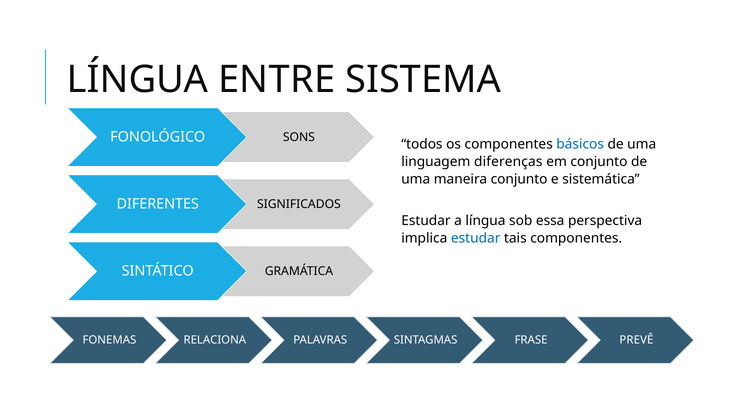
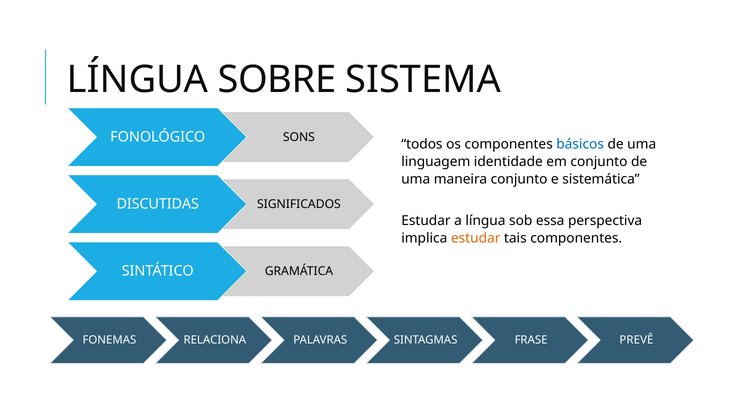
ENTRE: ENTRE -> SOBRE
diferenças: diferenças -> identidade
DIFERENTES: DIFERENTES -> DISCUTIDAS
estudar at (476, 238) colour: blue -> orange
